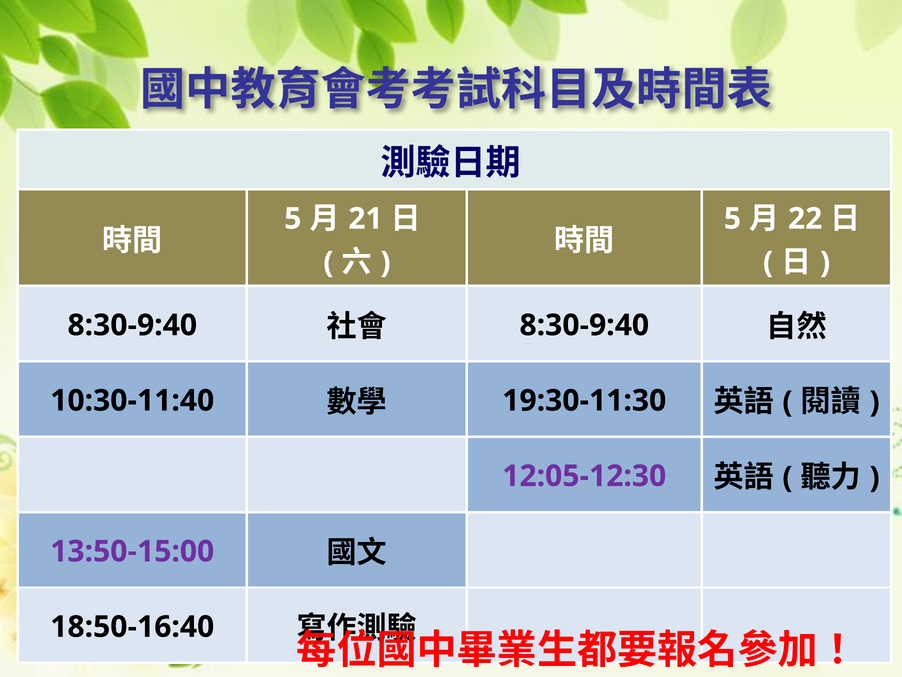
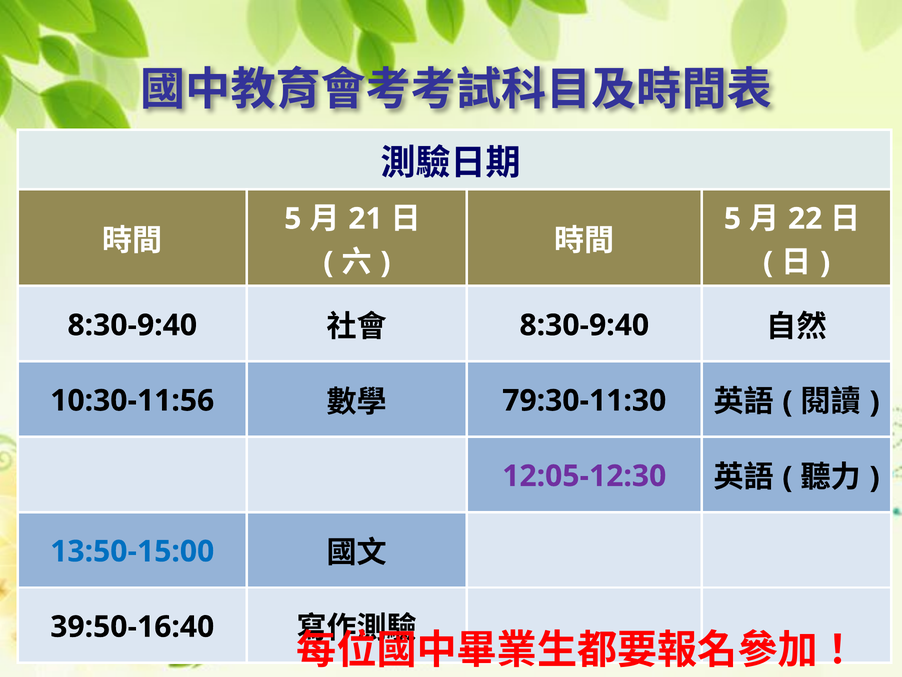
10:30-11:40: 10:30-11:40 -> 10:30-11:56
19:30-11:30: 19:30-11:30 -> 79:30-11:30
13:50-15:00 colour: purple -> blue
18:50-16:40: 18:50-16:40 -> 39:50-16:40
